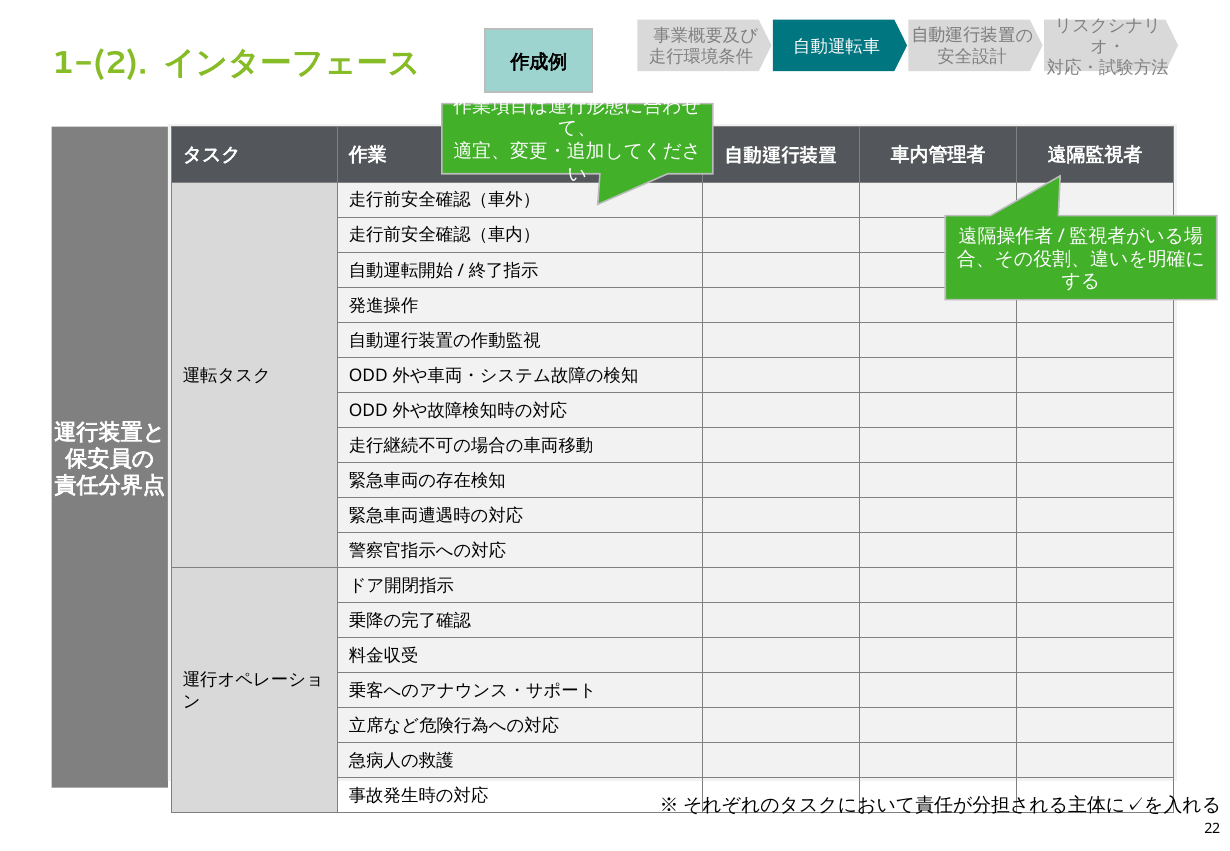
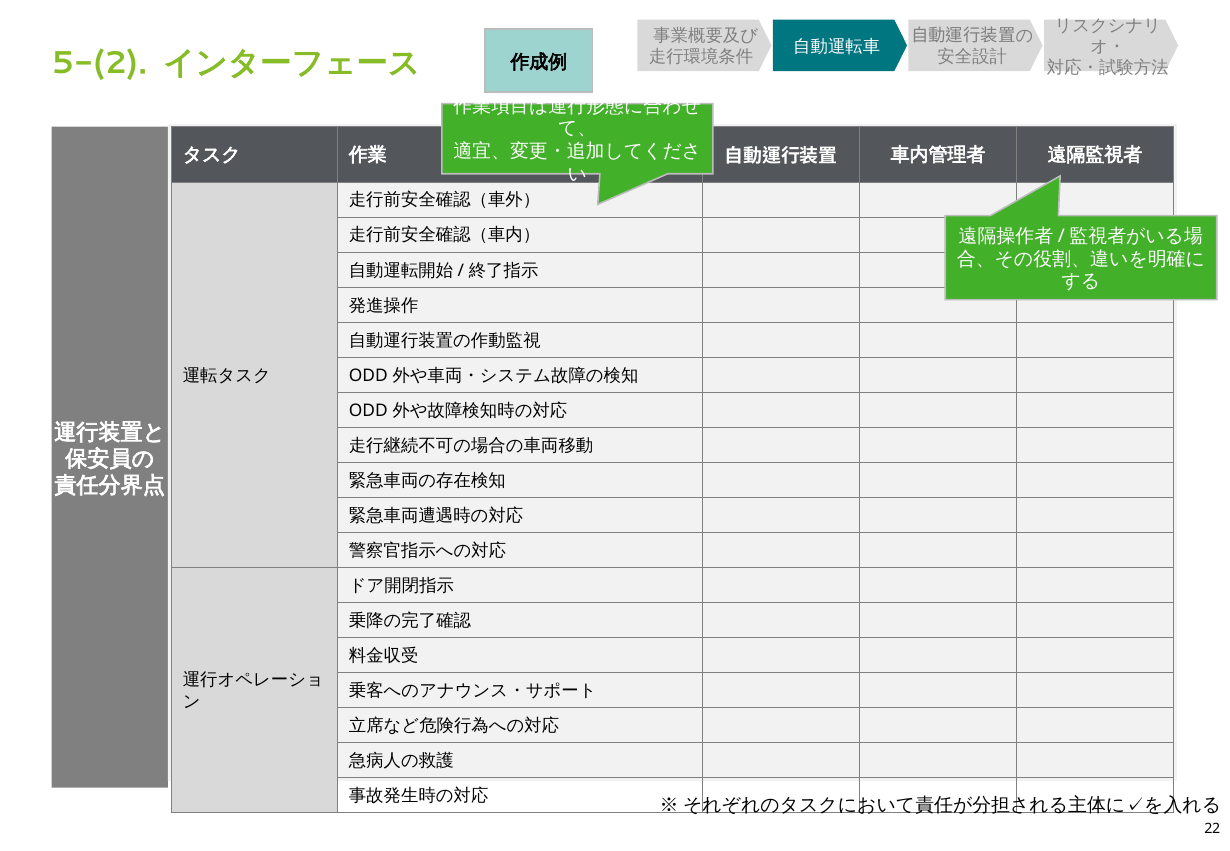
1-(2: 1-(2 -> 5-(2
